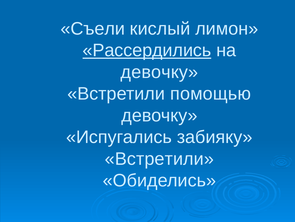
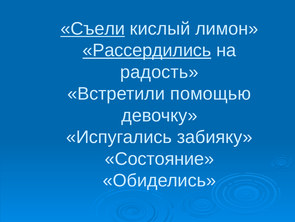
Съели underline: none -> present
девочку at (159, 72): девочку -> радость
Встретили at (159, 158): Встретили -> Состояние
